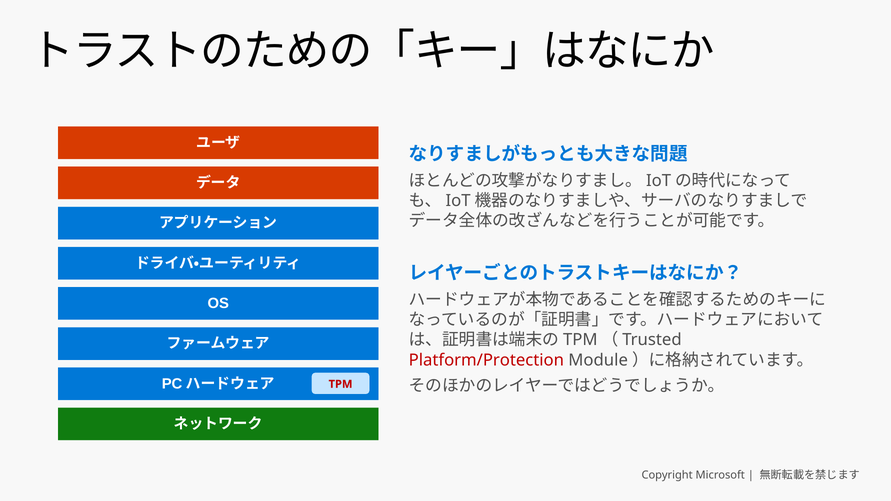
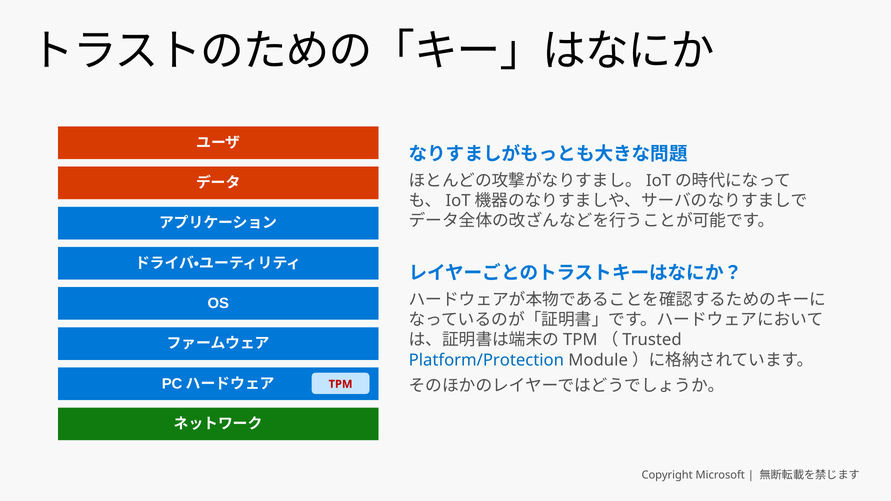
Platform/Protection colour: red -> blue
